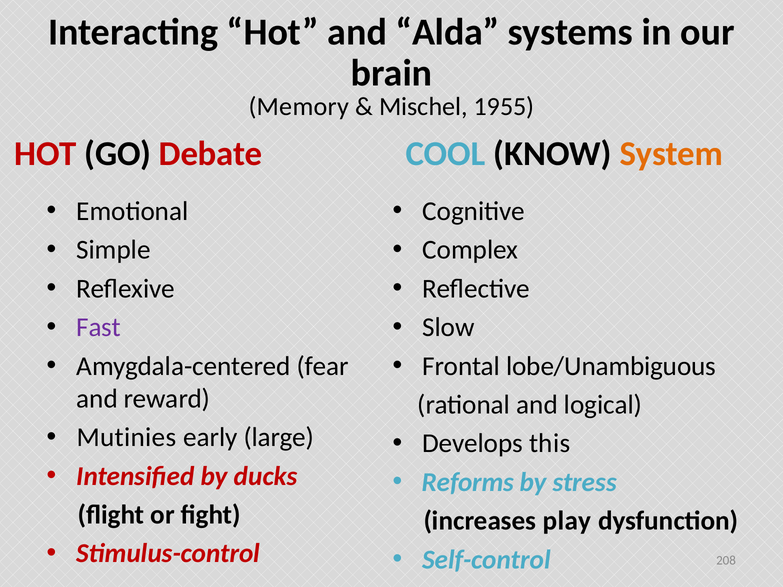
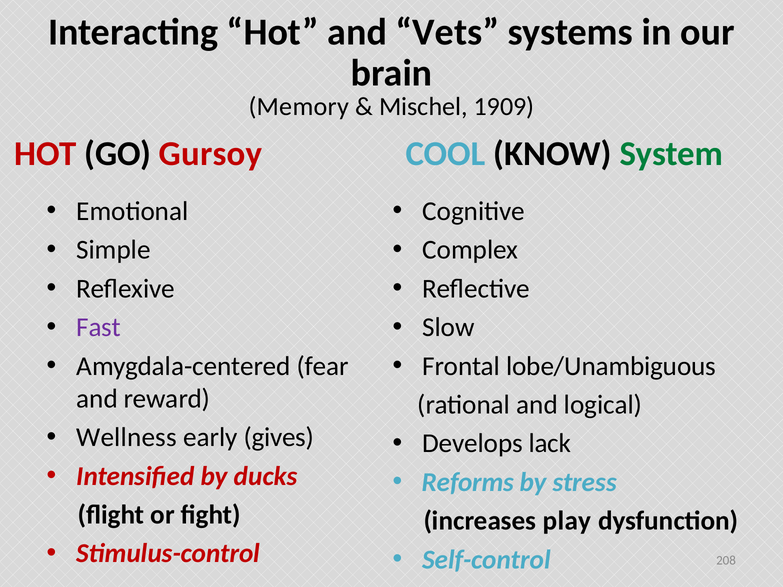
Alda: Alda -> Vets
1955: 1955 -> 1909
Debate: Debate -> Gursoy
System colour: orange -> green
Mutinies: Mutinies -> Wellness
large: large -> gives
this: this -> lack
